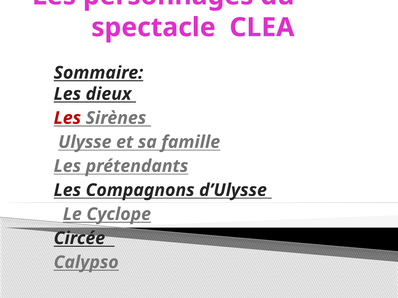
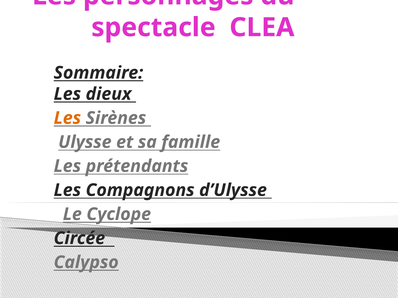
Les at (67, 118) colour: red -> orange
